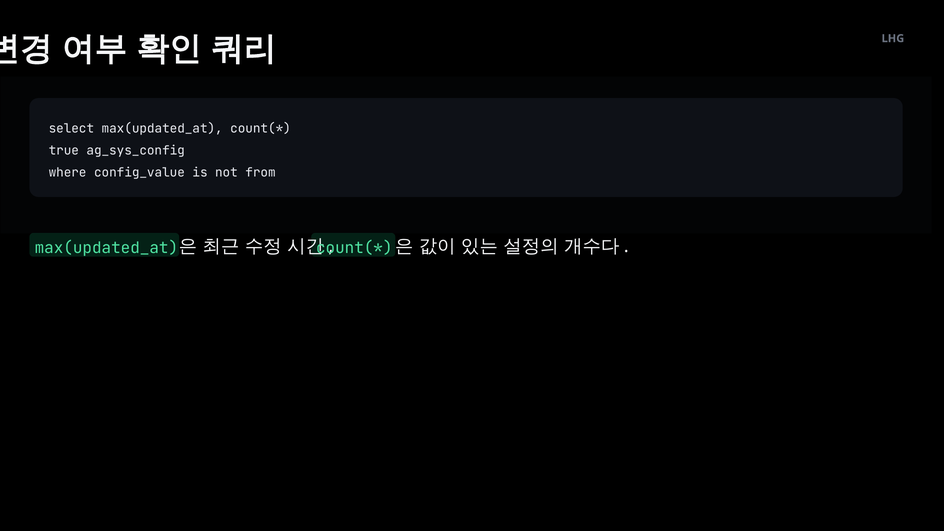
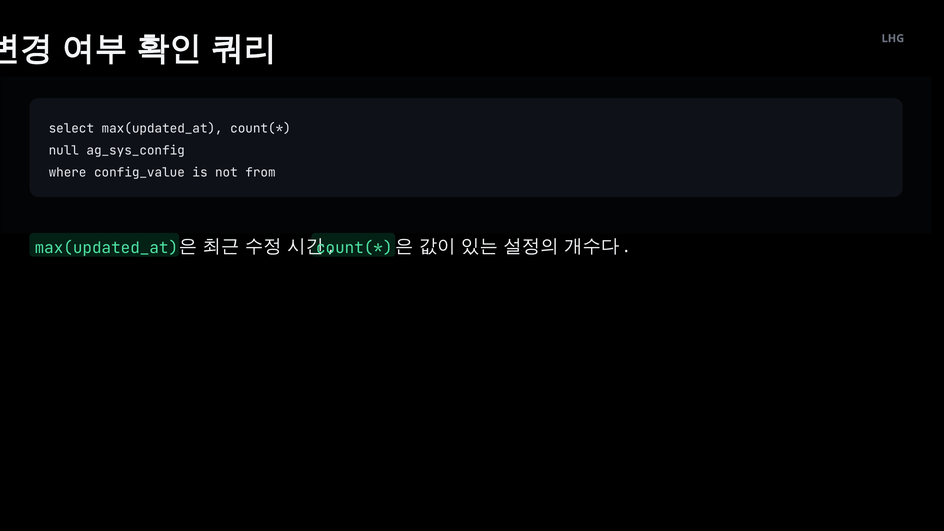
true: true -> null
